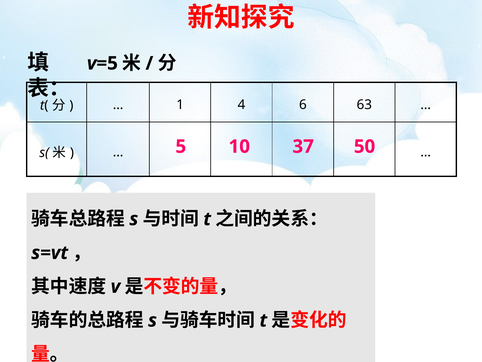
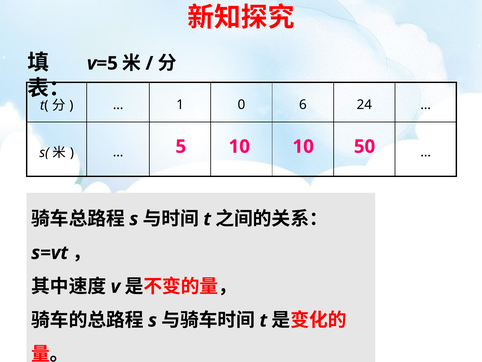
4: 4 -> 0
63: 63 -> 24
10 37: 37 -> 10
